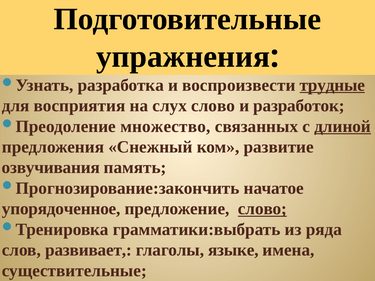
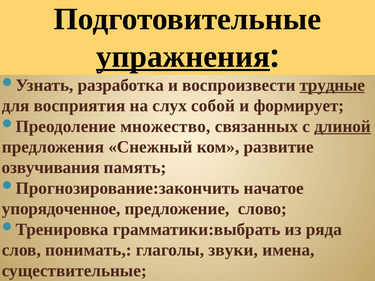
упражнения underline: none -> present
слух слово: слово -> собой
разработок: разработок -> формирует
слово at (262, 209) underline: present -> none
развивает: развивает -> понимать
языке: языке -> звуки
